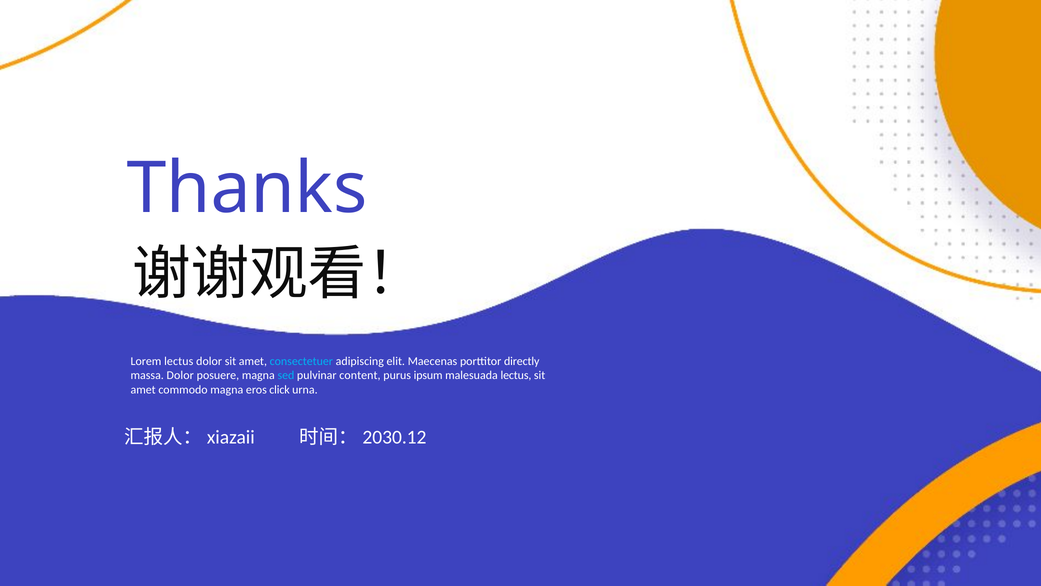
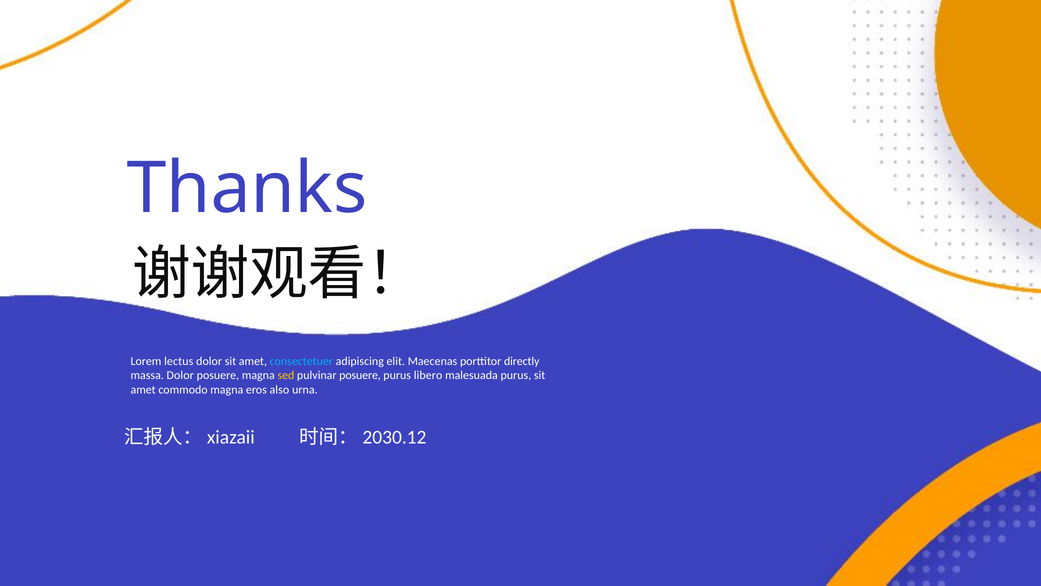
sed colour: light blue -> yellow
pulvinar content: content -> posuere
ipsum: ipsum -> libero
malesuada lectus: lectus -> purus
click: click -> also
